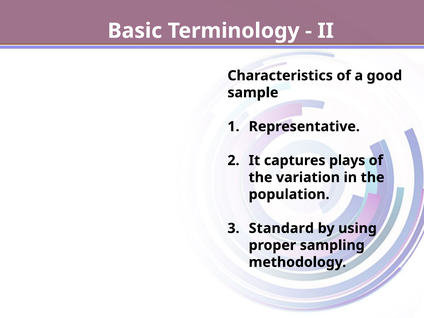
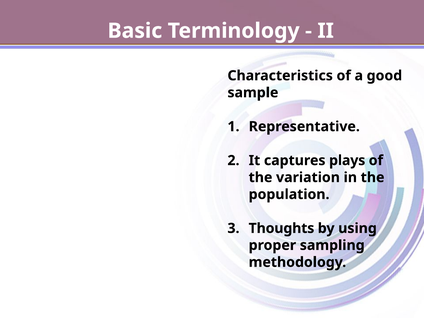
Standard: Standard -> Thoughts
